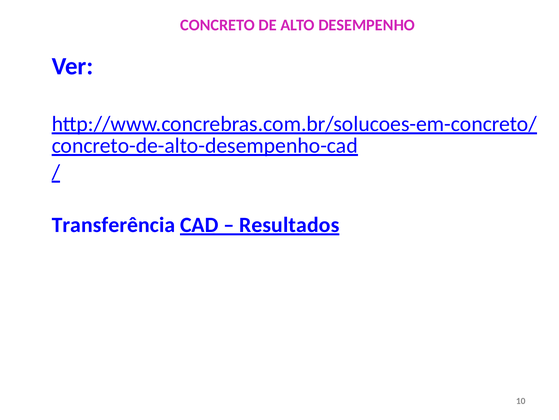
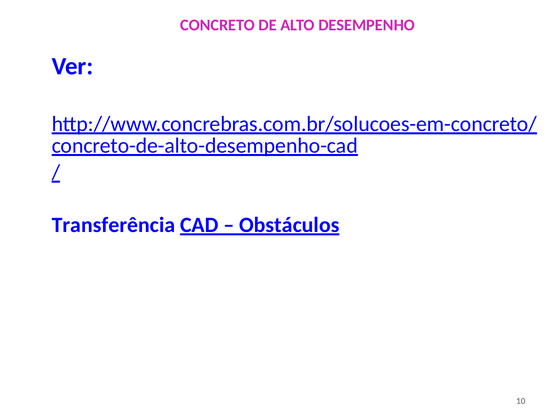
Resultados: Resultados -> Obstáculos
